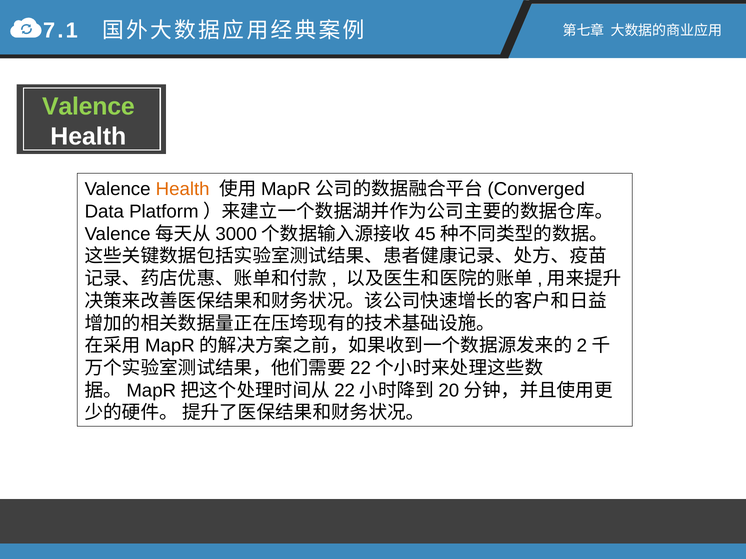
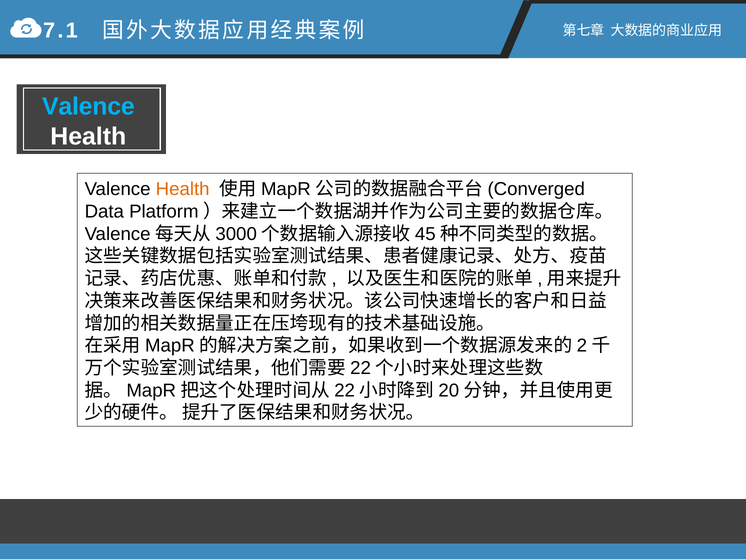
Valence at (88, 107) colour: light green -> light blue
